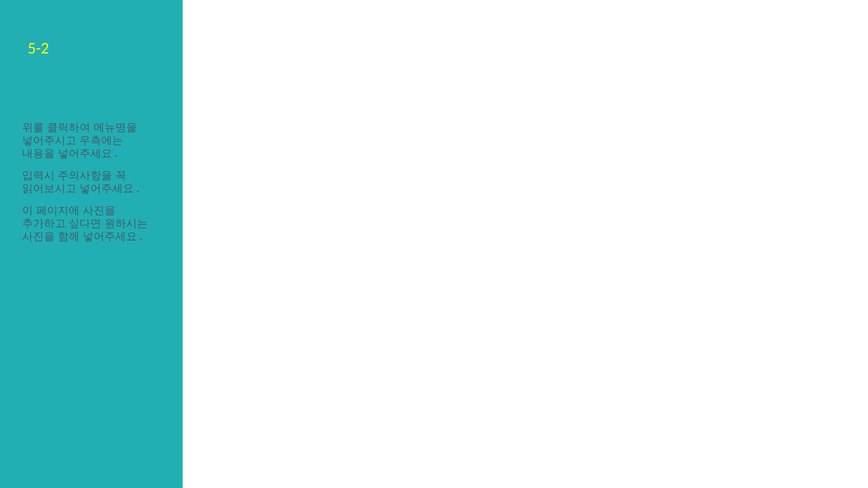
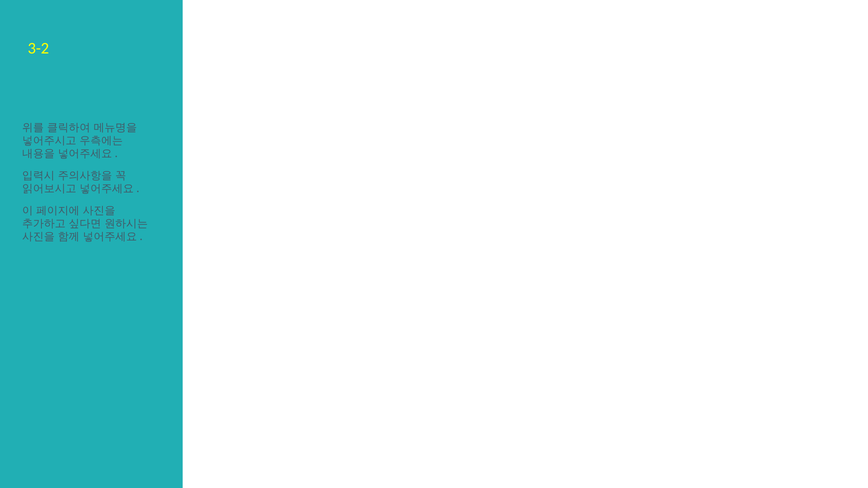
5-2: 5-2 -> 3-2
